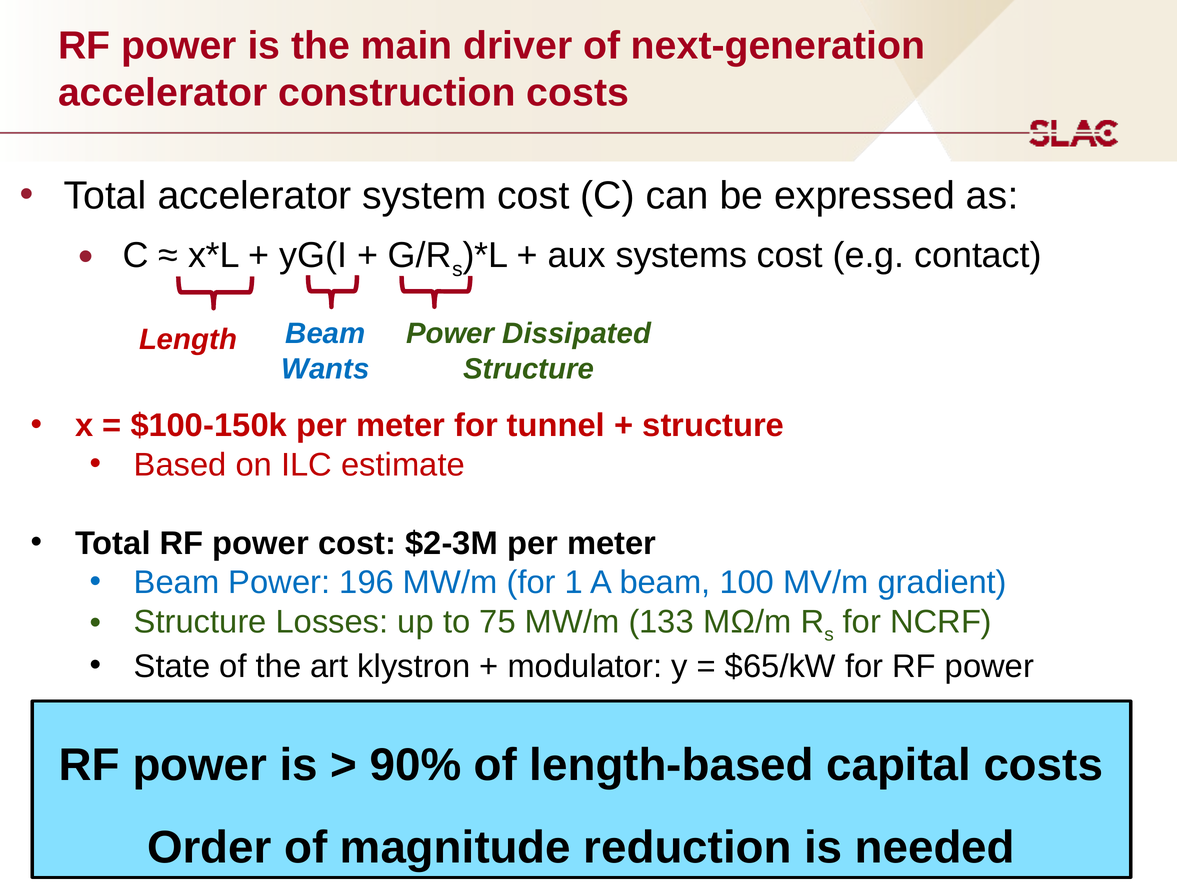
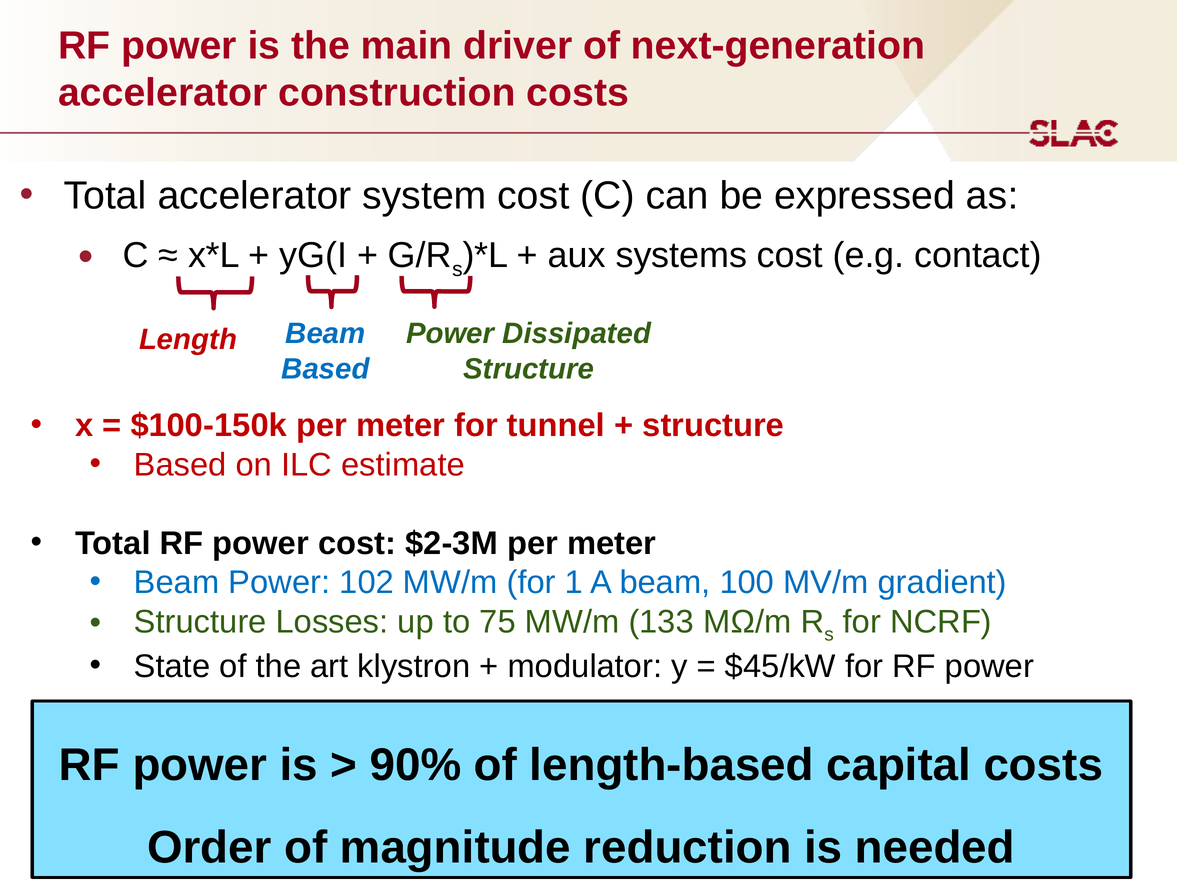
Wants at (325, 369): Wants -> Based
196: 196 -> 102
$65/kW: $65/kW -> $45/kW
